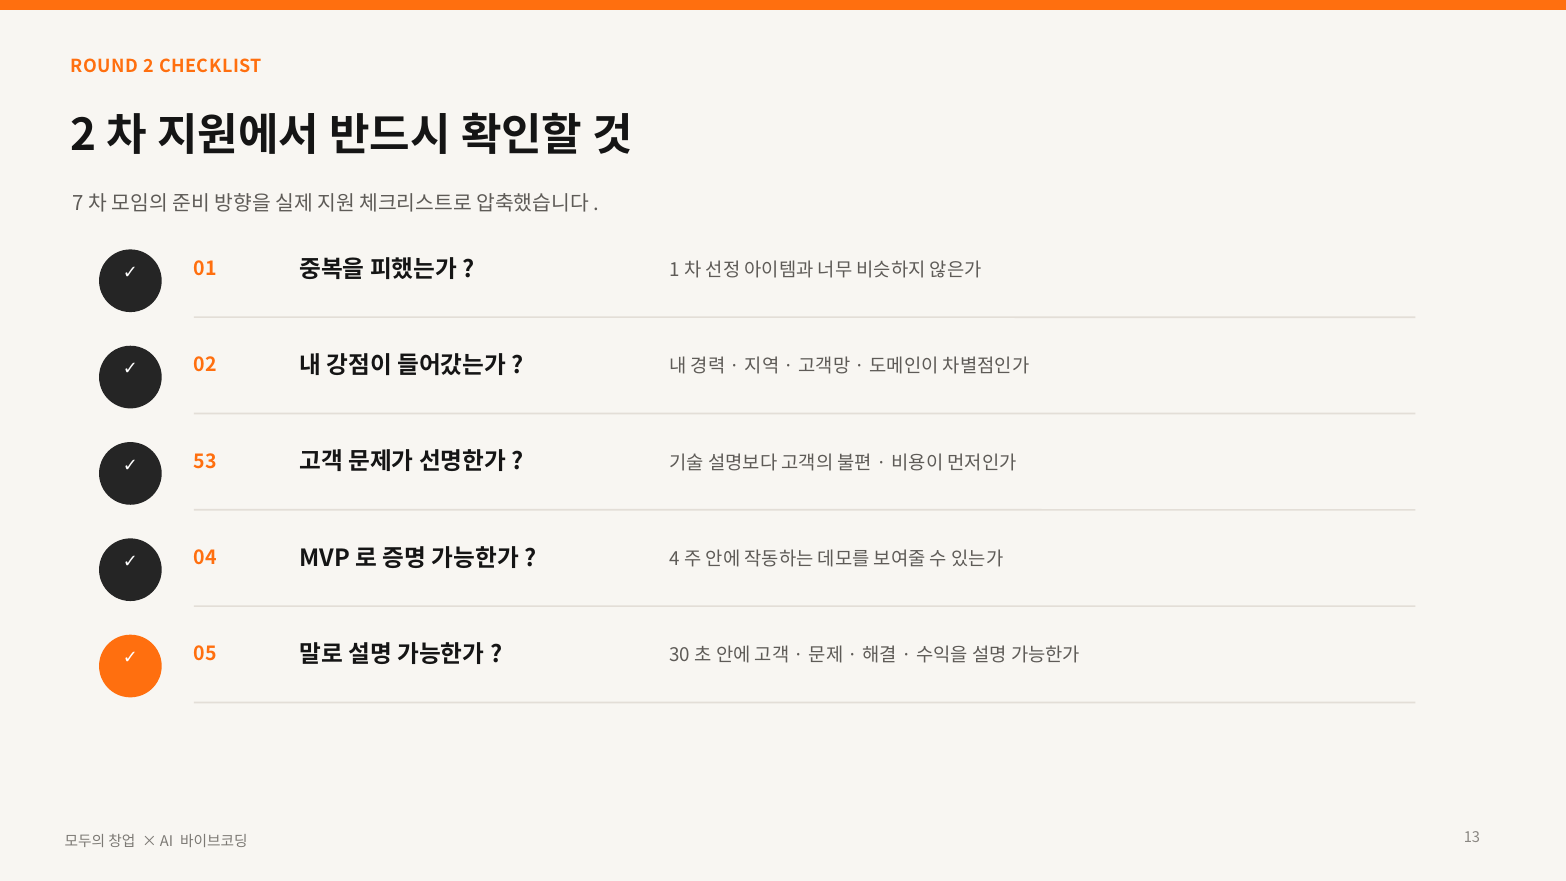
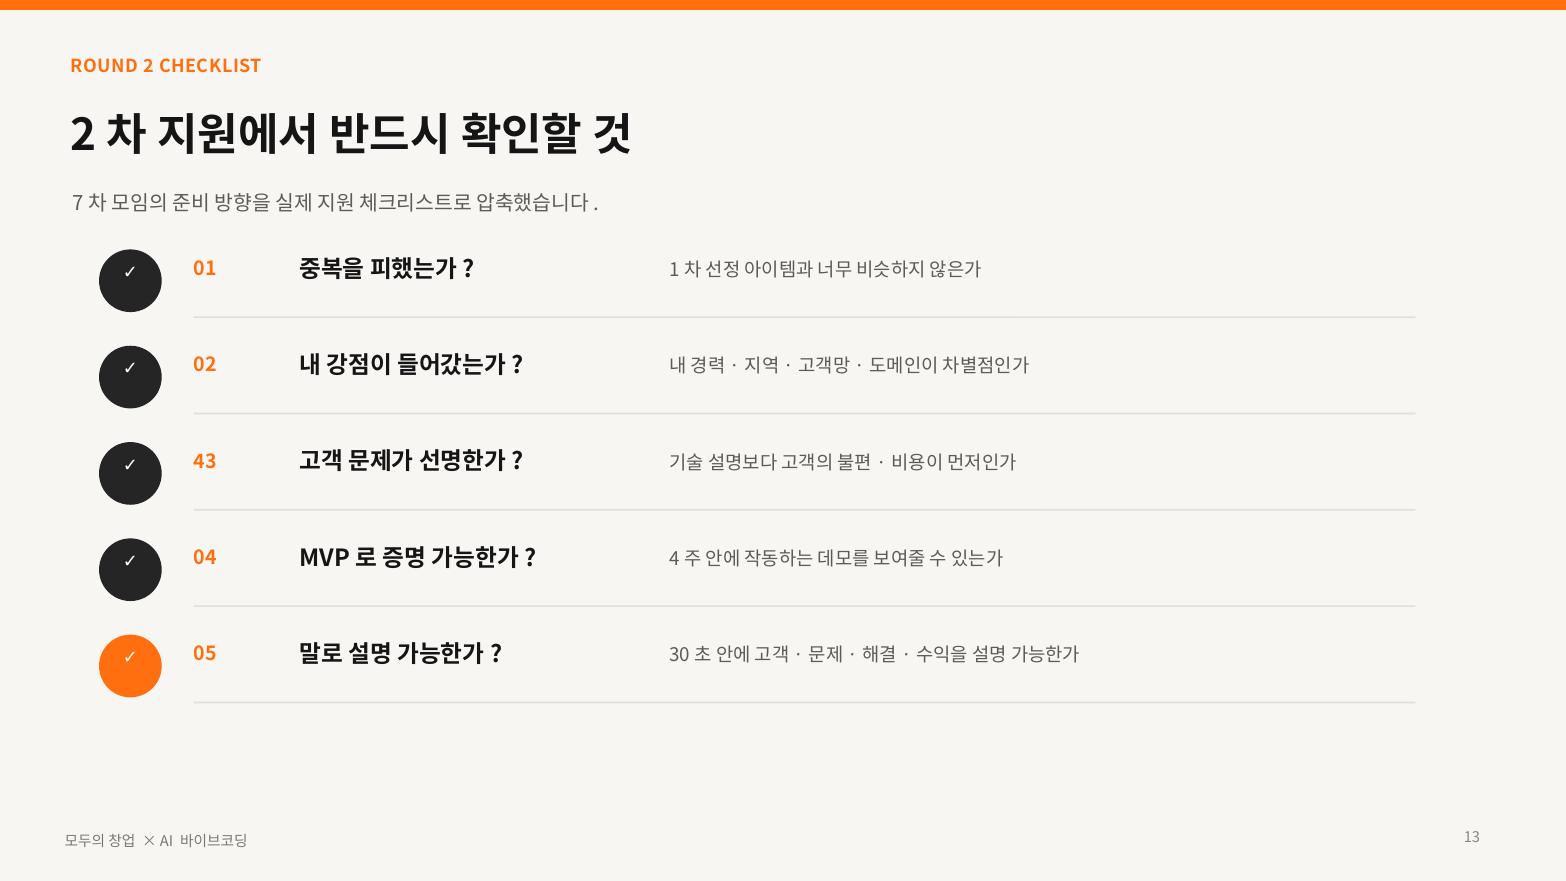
53: 53 -> 43
